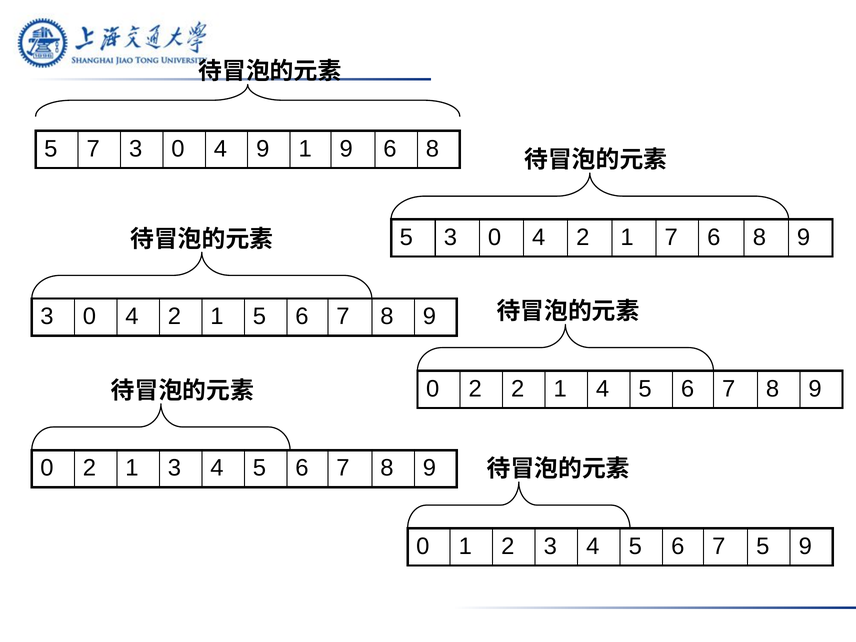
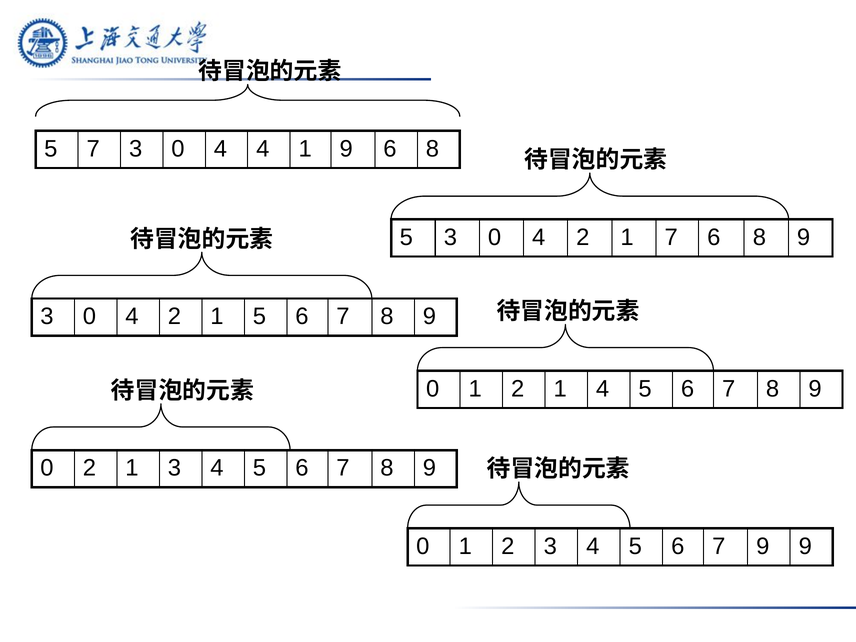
4 9: 9 -> 4
2 at (475, 389): 2 -> 1
7 5: 5 -> 9
